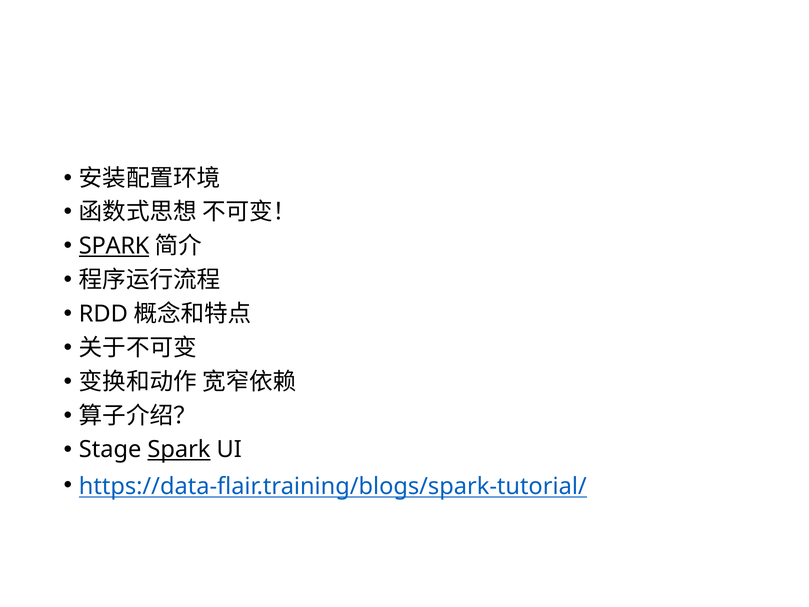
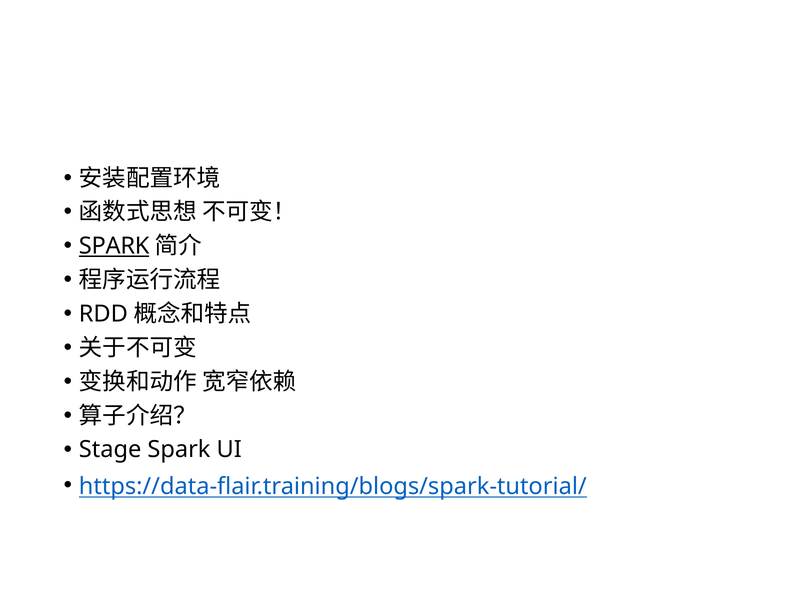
Spark at (179, 450) underline: present -> none
